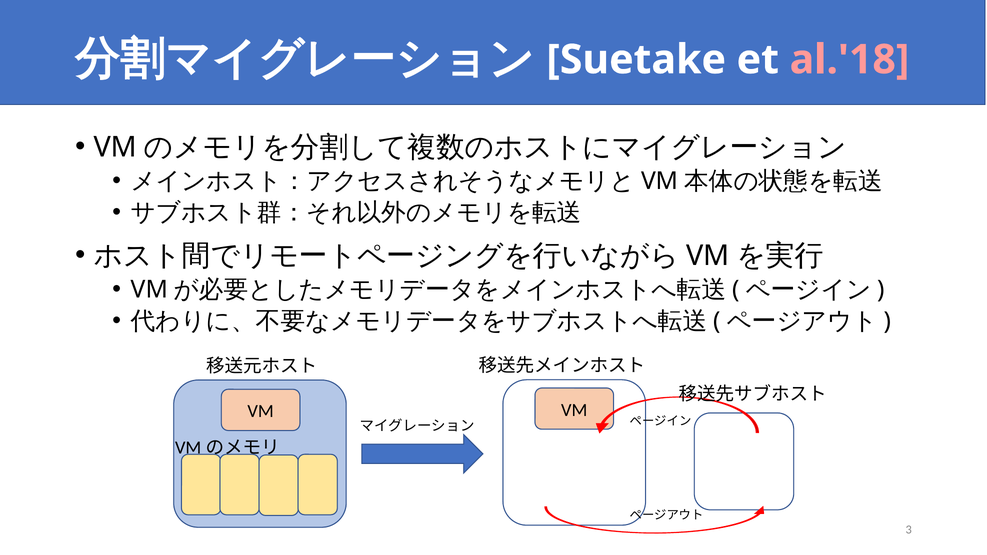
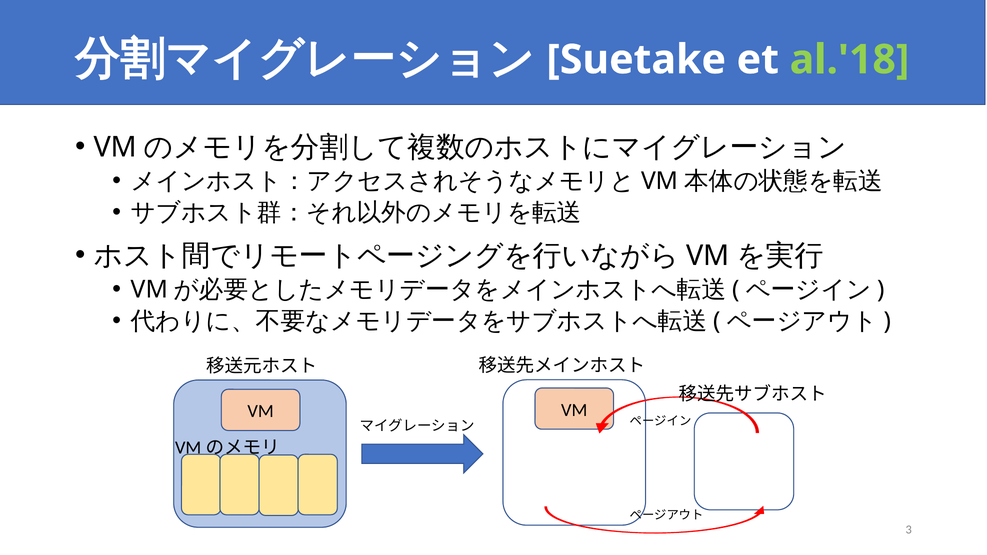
al.'18 colour: pink -> light green
